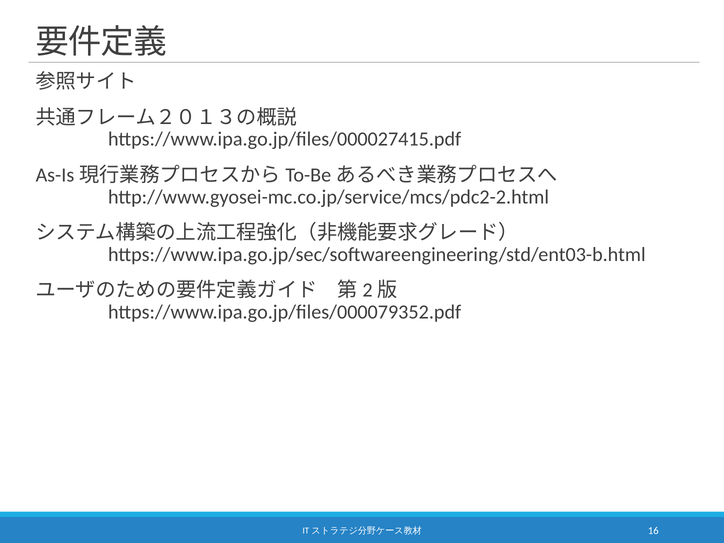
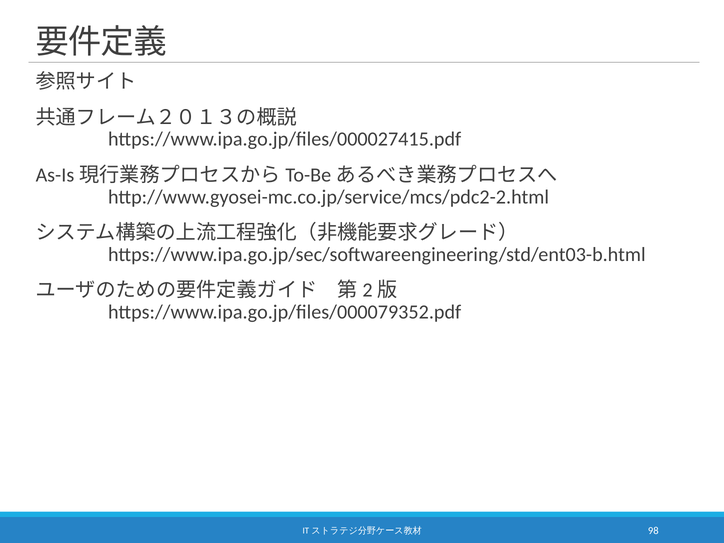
16: 16 -> 98
